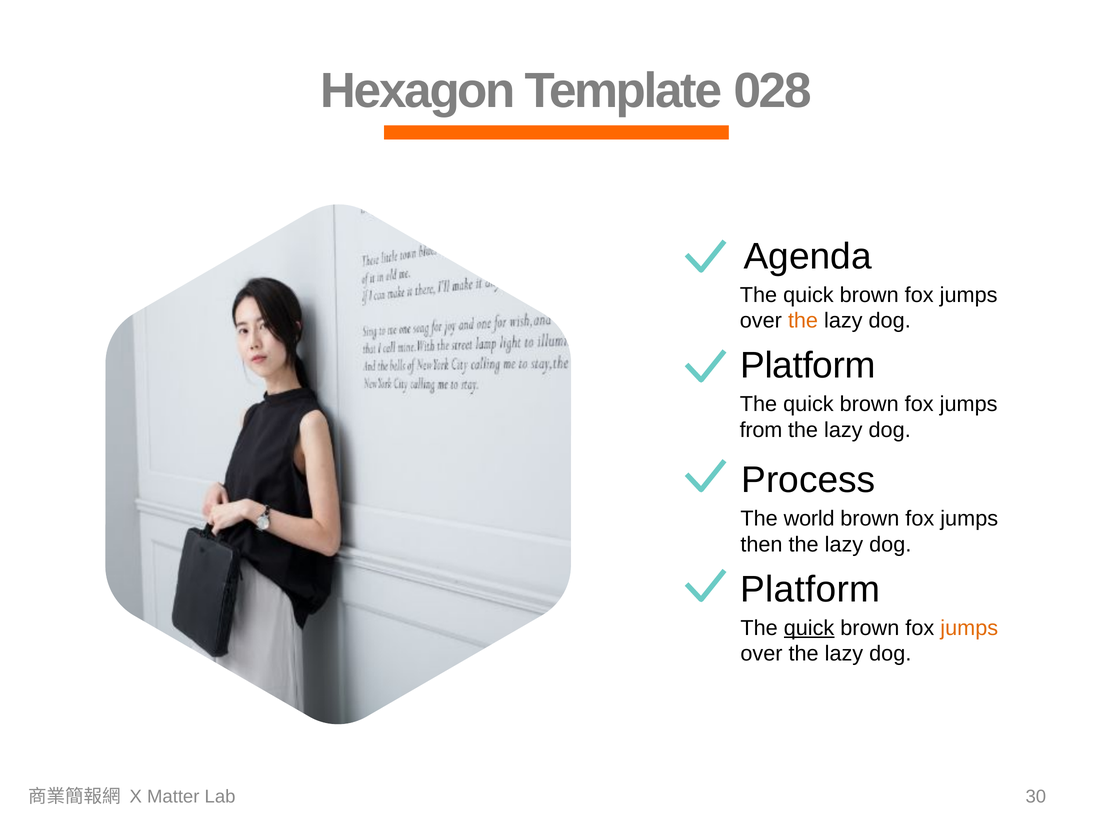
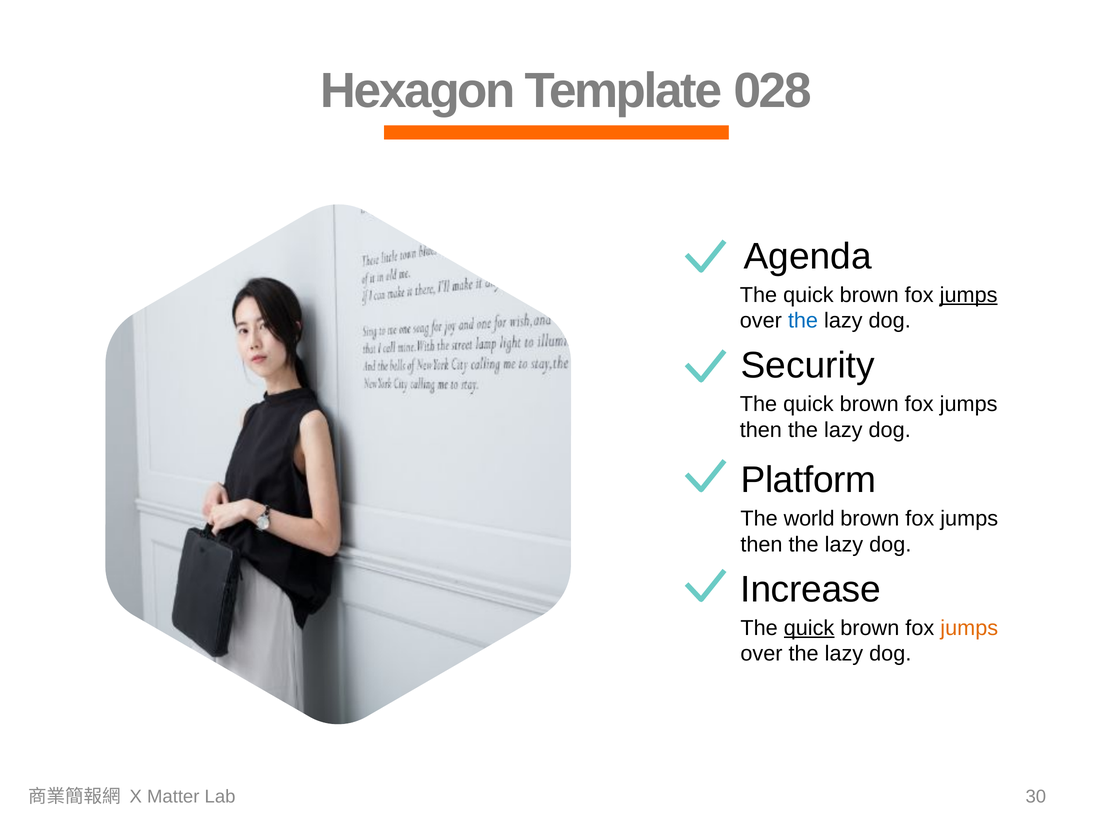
jumps at (969, 295) underline: none -> present
the at (803, 321) colour: orange -> blue
Platform at (808, 366): Platform -> Security
from at (761, 430): from -> then
Process: Process -> Platform
Platform at (810, 590): Platform -> Increase
